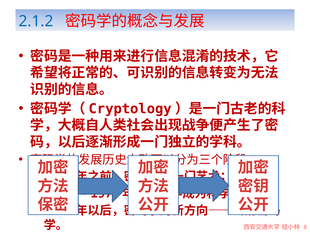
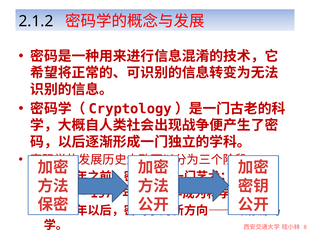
2.1.2 colour: blue -> black
